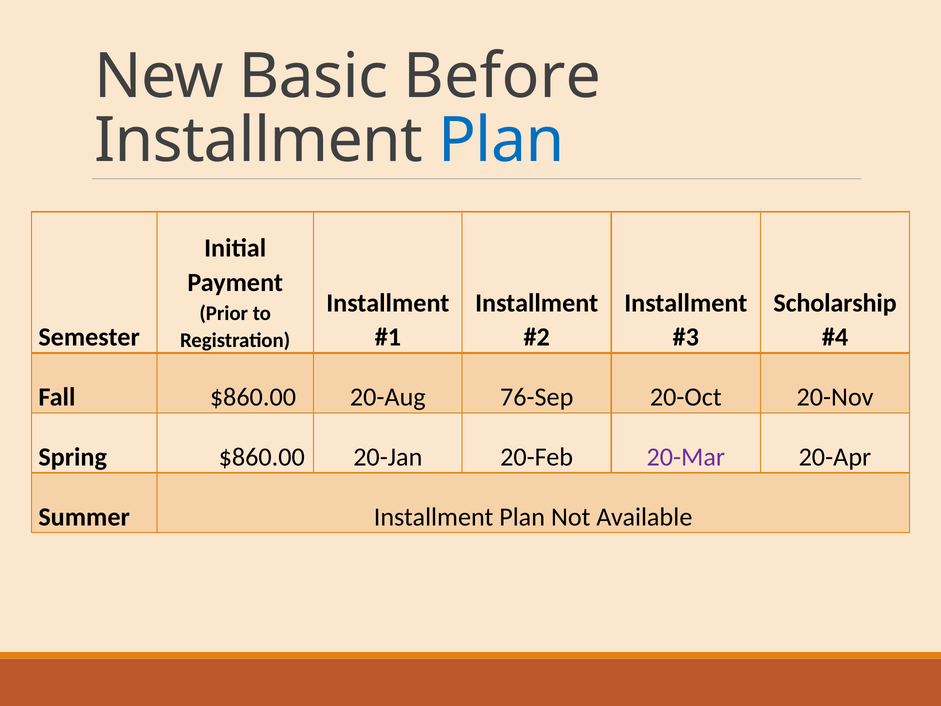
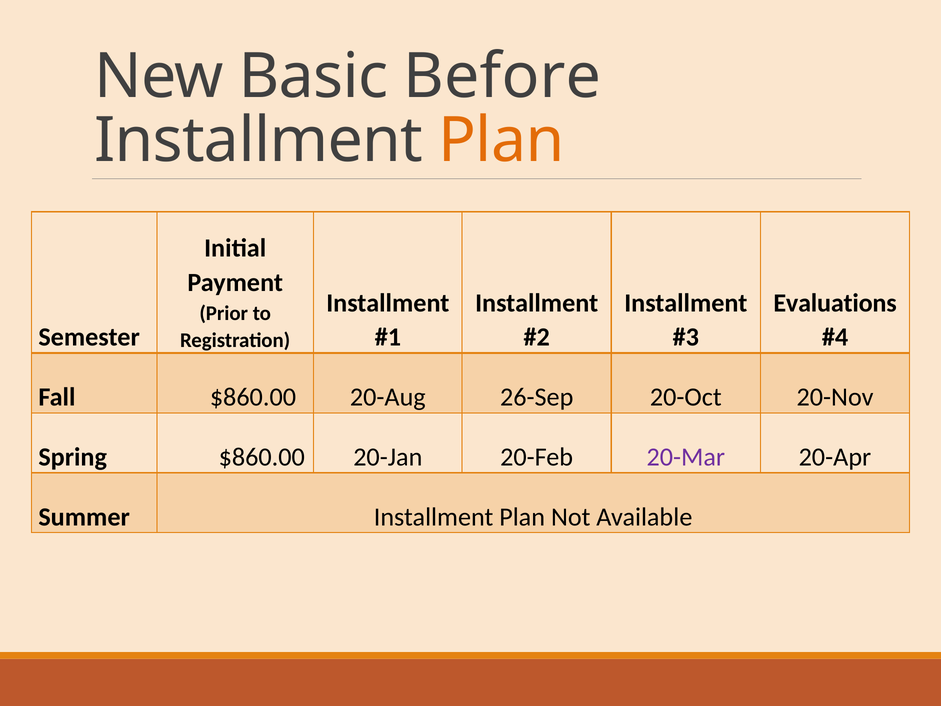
Plan at (501, 141) colour: blue -> orange
Scholarship: Scholarship -> Evaluations
76-Sep: 76-Sep -> 26-Sep
